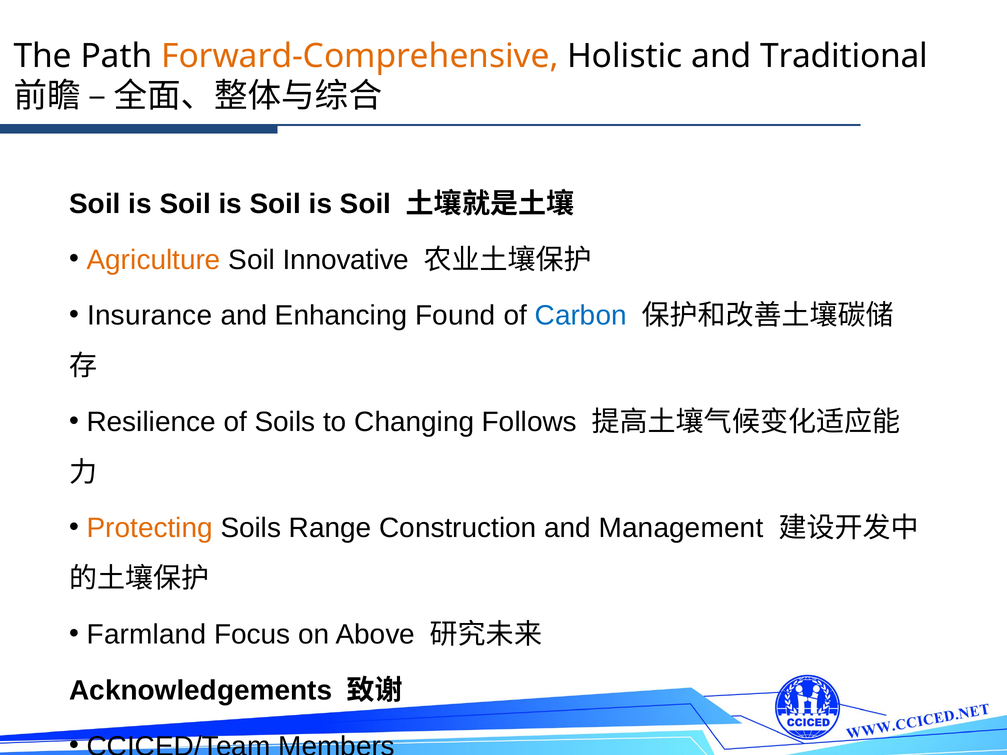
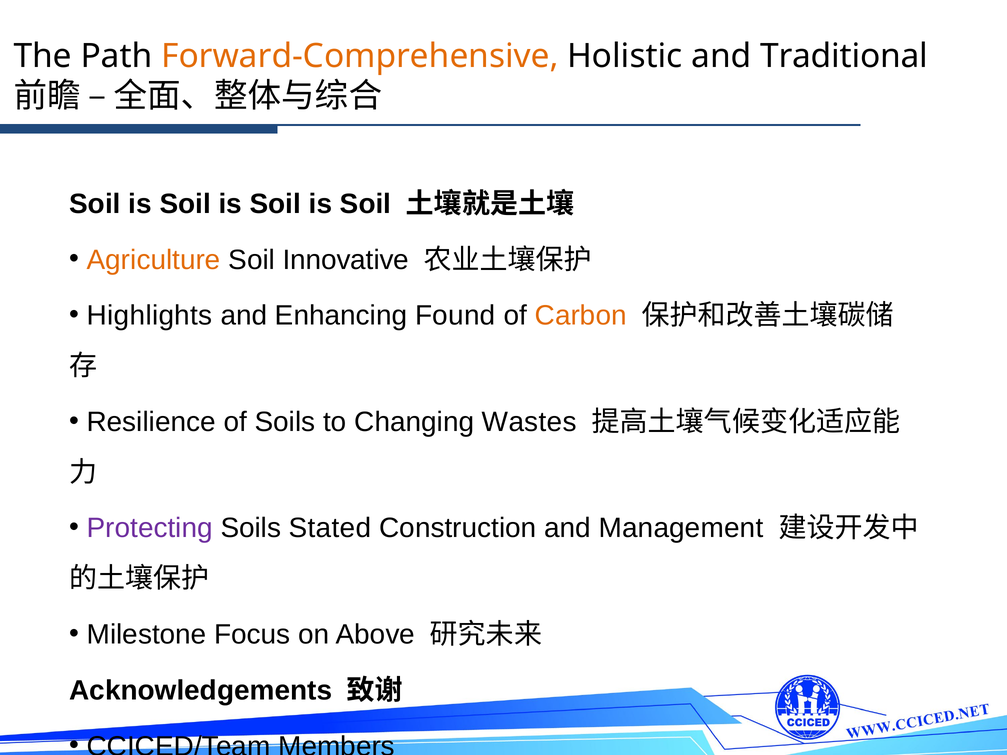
Insurance: Insurance -> Highlights
Carbon colour: blue -> orange
Follows: Follows -> Wastes
Protecting colour: orange -> purple
Range: Range -> Stated
Farmland: Farmland -> Milestone
